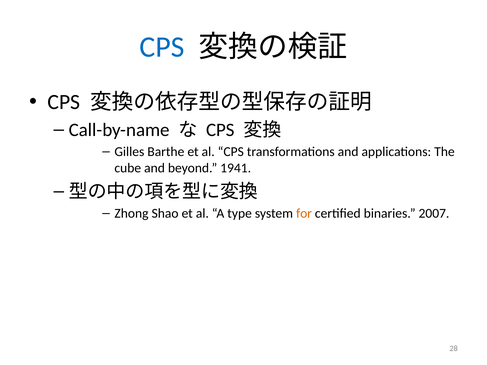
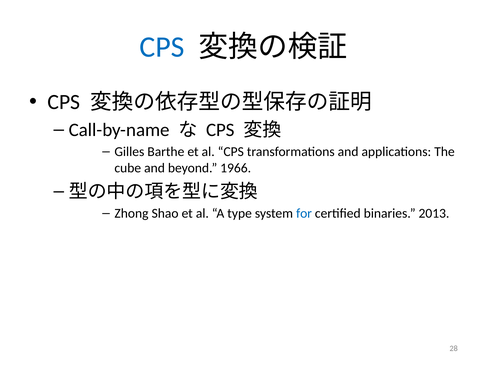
1941: 1941 -> 1966
for colour: orange -> blue
2007: 2007 -> 2013
